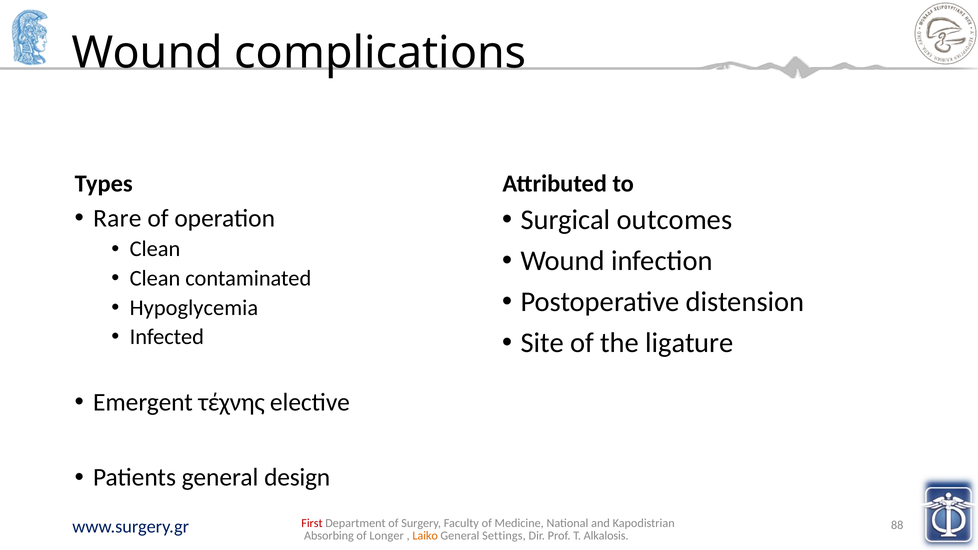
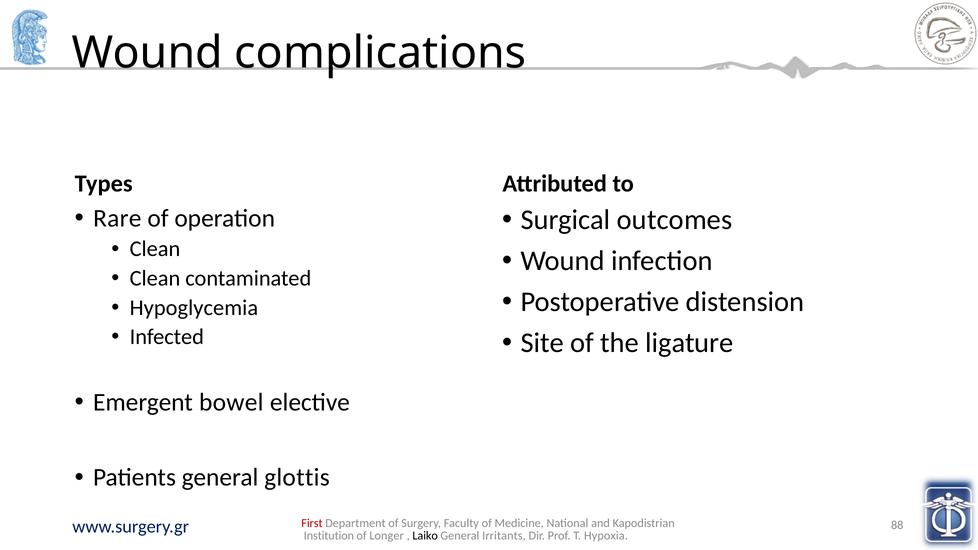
τέχνης: τέχνης -> bowel
design: design -> glottis
Absorbing: Absorbing -> Institution
Laiko colour: orange -> black
Settings: Settings -> Irritants
Alkalosis: Alkalosis -> Hypoxia
